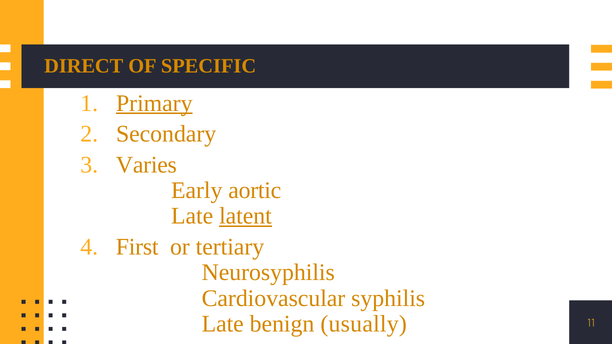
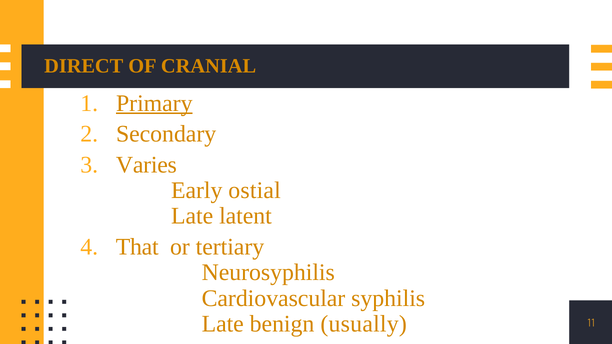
SPECIFIC: SPECIFIC -> CRANIAL
aortic: aortic -> ostial
latent underline: present -> none
First: First -> That
